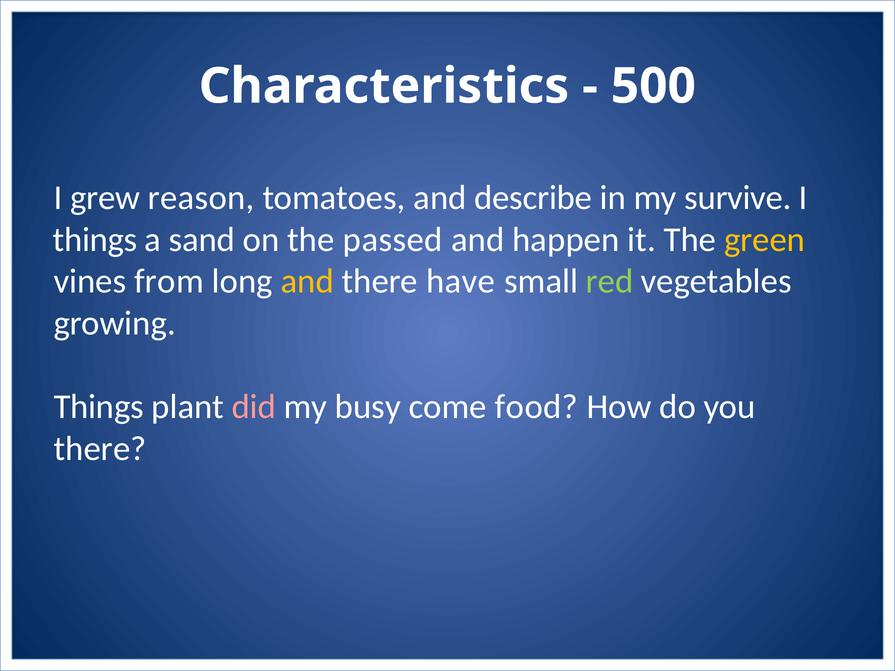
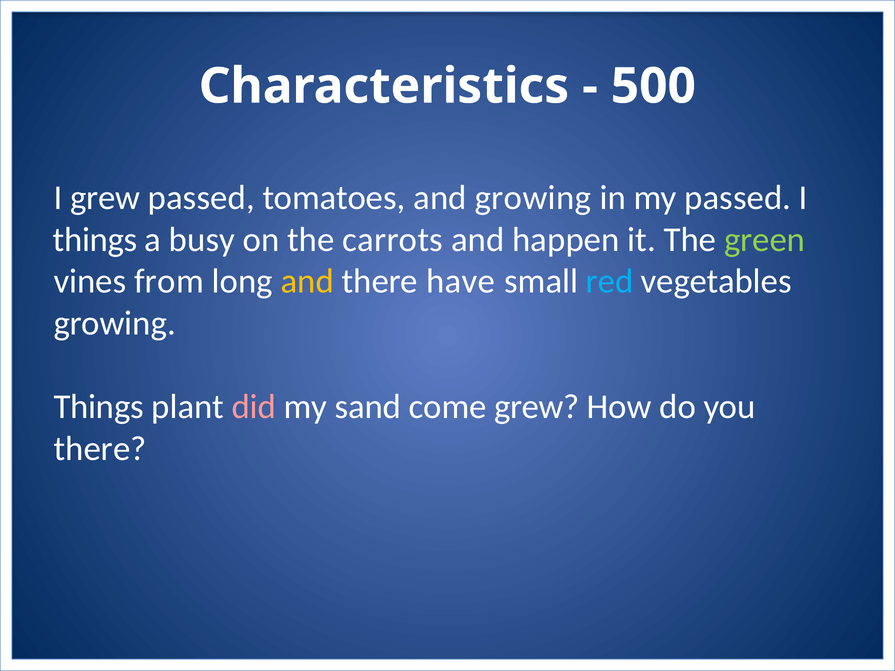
grew reason: reason -> passed
and describe: describe -> growing
my survive: survive -> passed
sand: sand -> busy
passed: passed -> carrots
green colour: yellow -> light green
red colour: light green -> light blue
busy: busy -> sand
come food: food -> grew
